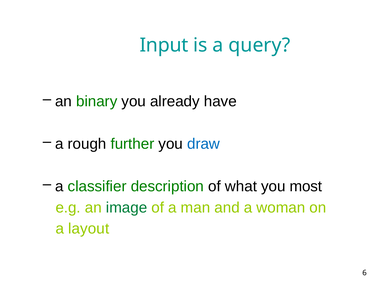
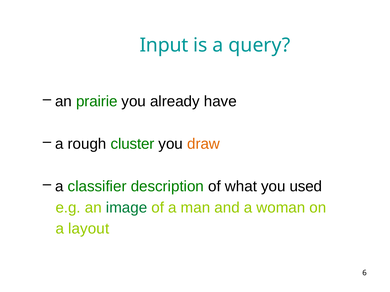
binary: binary -> prairie
further: further -> cluster
draw colour: blue -> orange
most: most -> used
